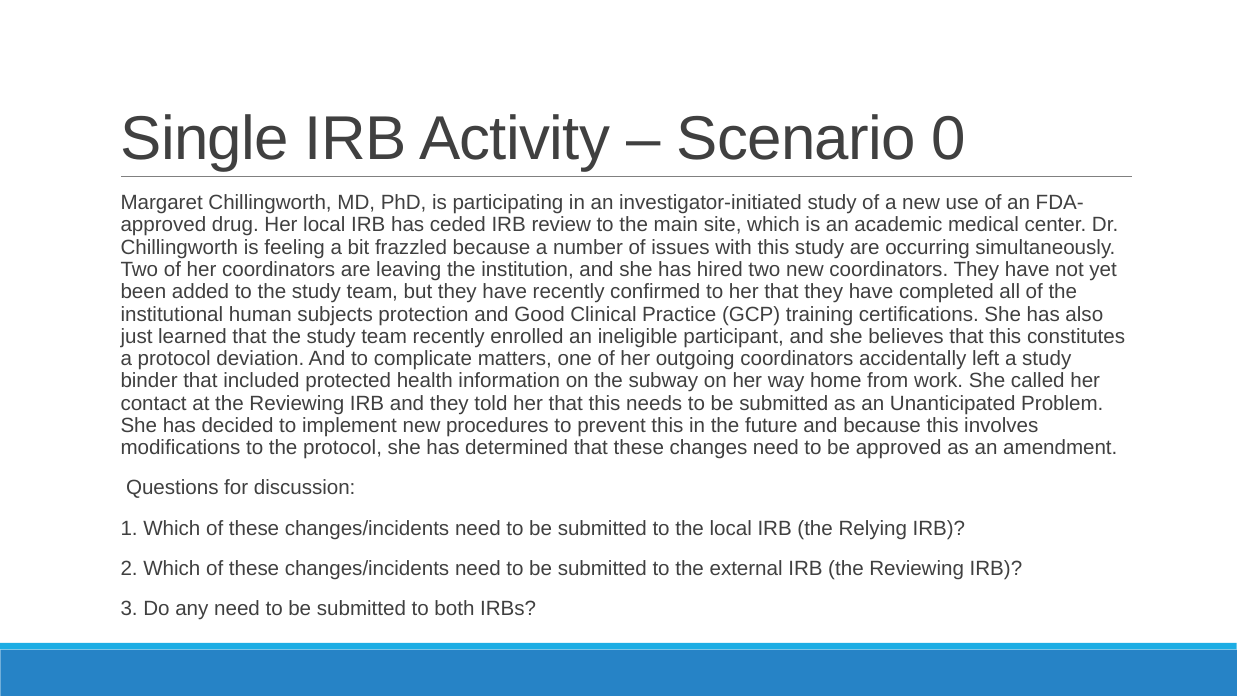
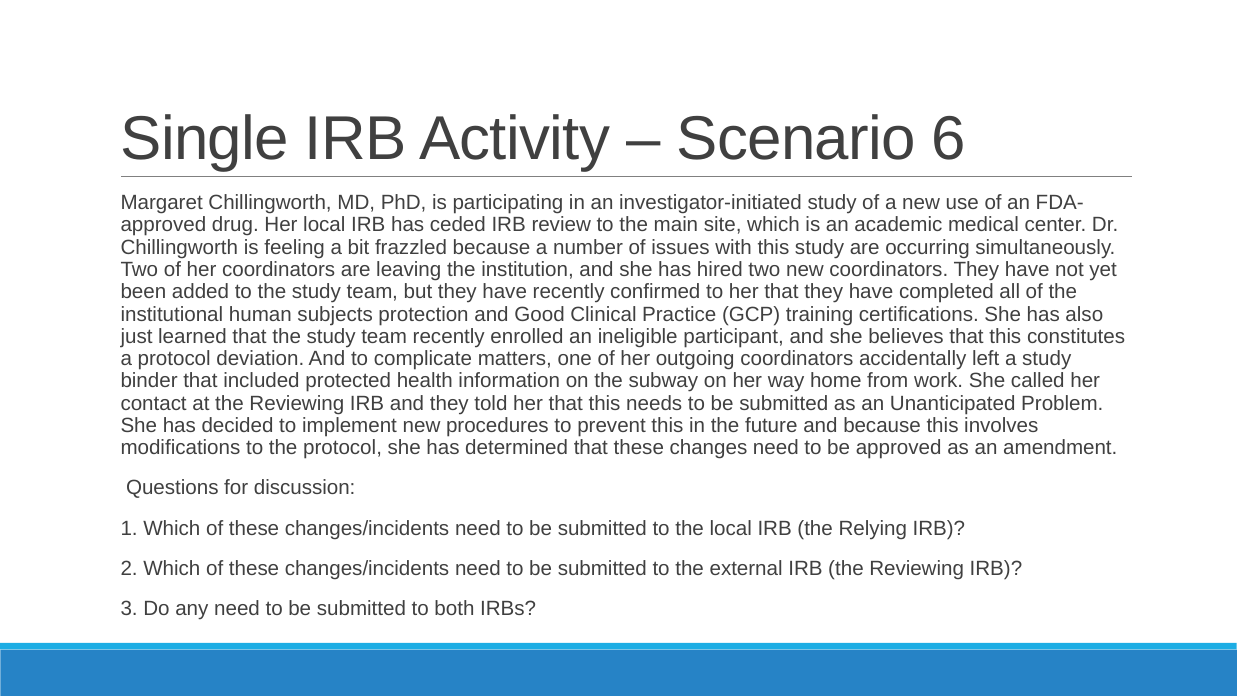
0: 0 -> 6
